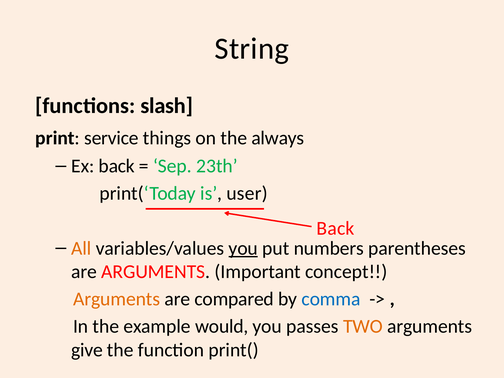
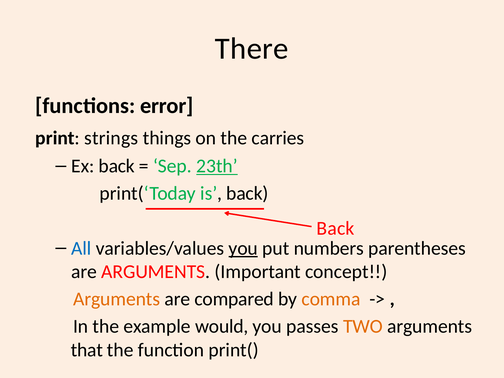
String: String -> There
slash: slash -> error
service: service -> strings
always: always -> carries
23th underline: none -> present
is user: user -> back
All colour: orange -> blue
comma colour: blue -> orange
give: give -> that
